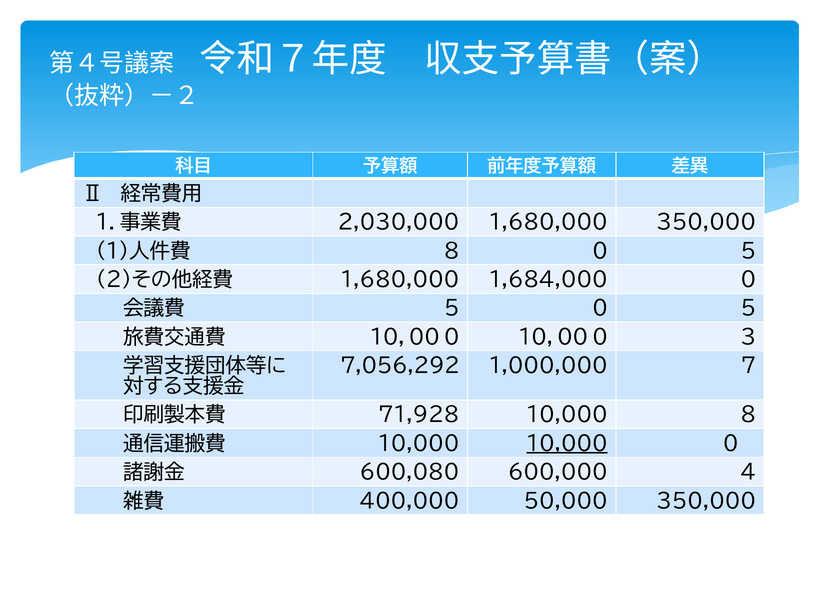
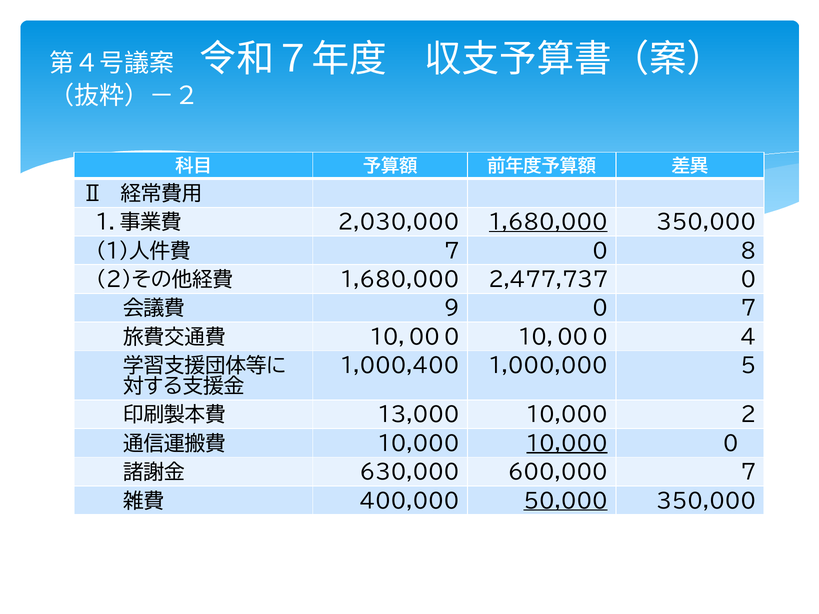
1,680,000 at (548, 223) underline: none -> present
8 at (452, 251): 8 -> 7
5 at (748, 251): 5 -> 8
1,684,000: 1,684,000 -> 2,477,737
5 at (452, 309): 5 -> 9
5 at (748, 309): 5 -> 7
3: 3 -> 4
7,056,292: 7,056,292 -> 1,000,400
7: 7 -> 5
71,928: 71,928 -> 13,000
10,000 8: 8 -> 2
600,080: 600,080 -> 630,000
600,000 4: 4 -> 7
50,000 underline: none -> present
